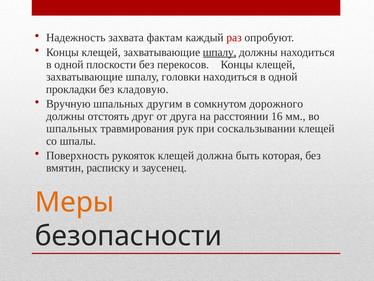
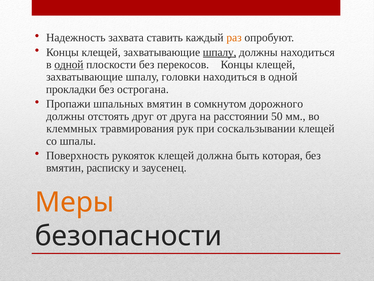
фактам: фактам -> ставить
раз colour: red -> orange
одной at (69, 64) underline: none -> present
кладовую: кладовую -> острогана
Вручную: Вручную -> Пропажи
шпальных другим: другим -> вмятин
16: 16 -> 50
шпальных at (72, 128): шпальных -> клеммных
